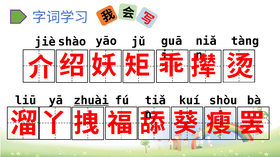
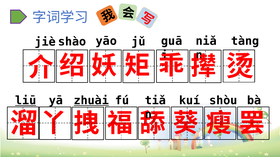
liū underline: none -> present
